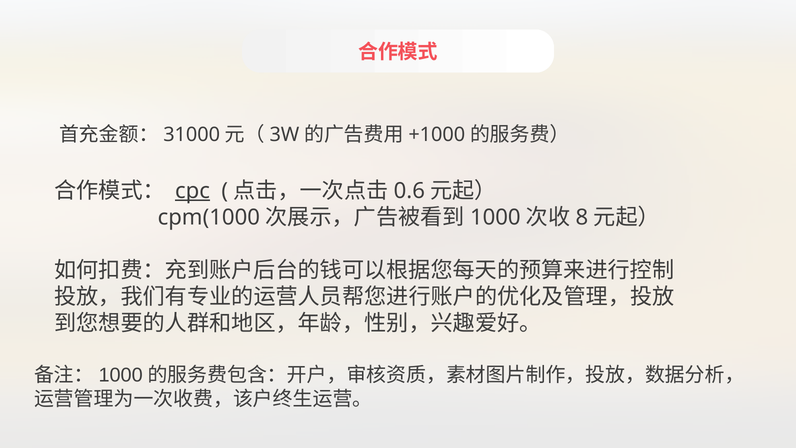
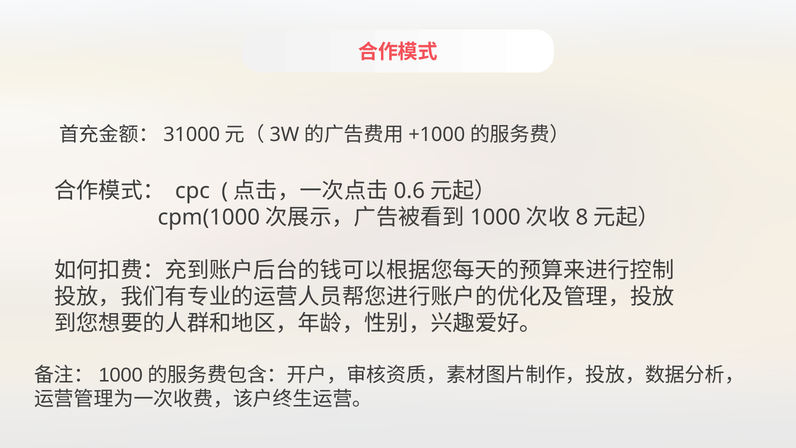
cpc underline: present -> none
